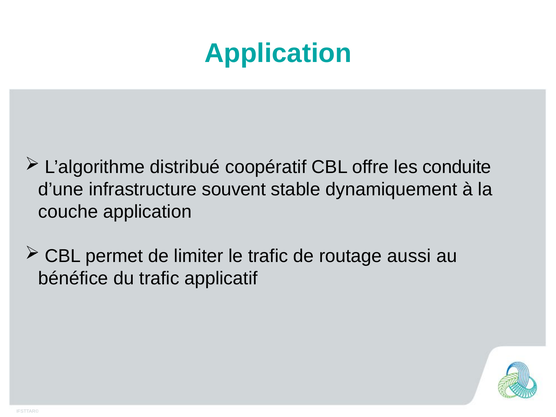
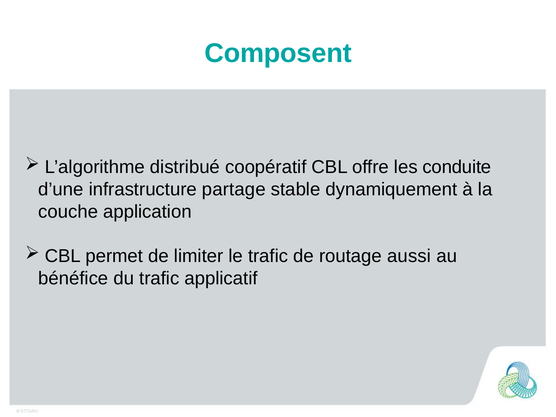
Application at (278, 53): Application -> Composent
souvent: souvent -> partage
